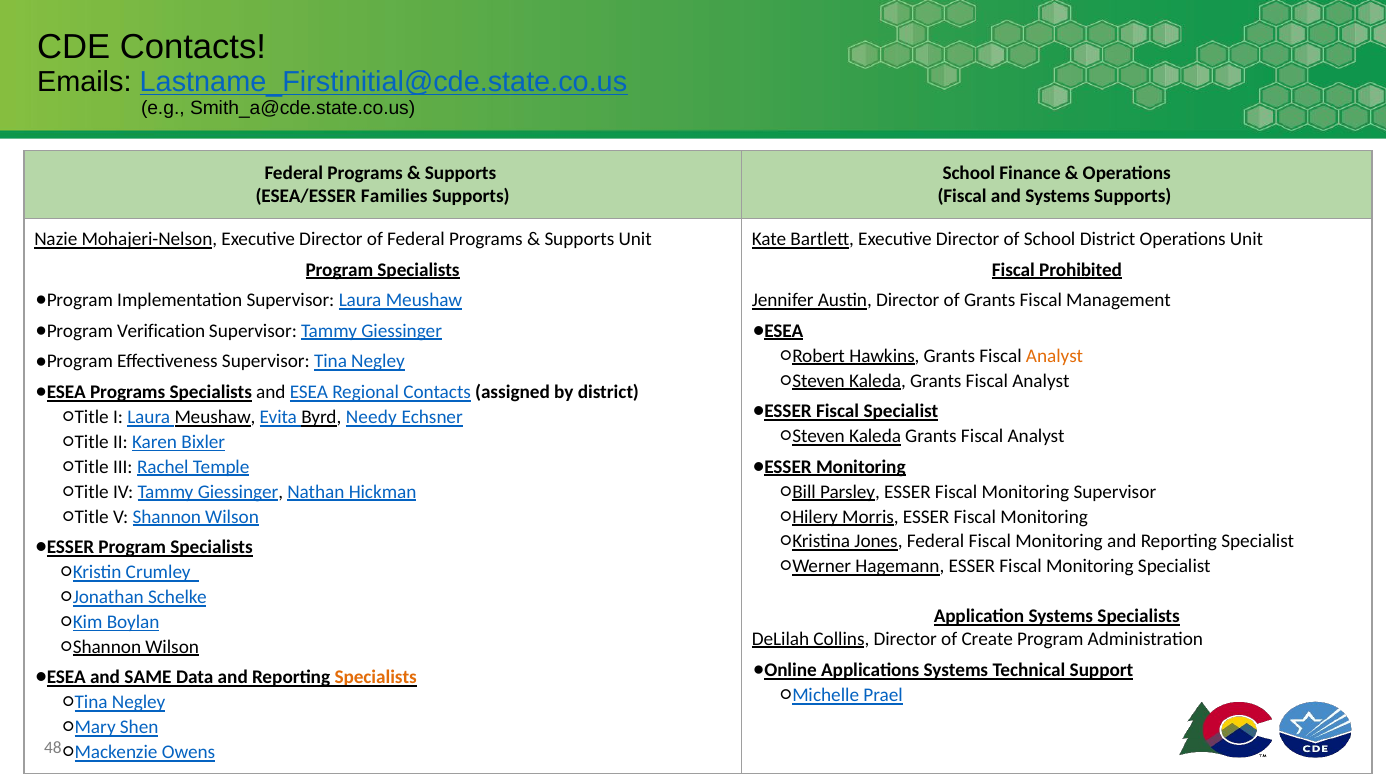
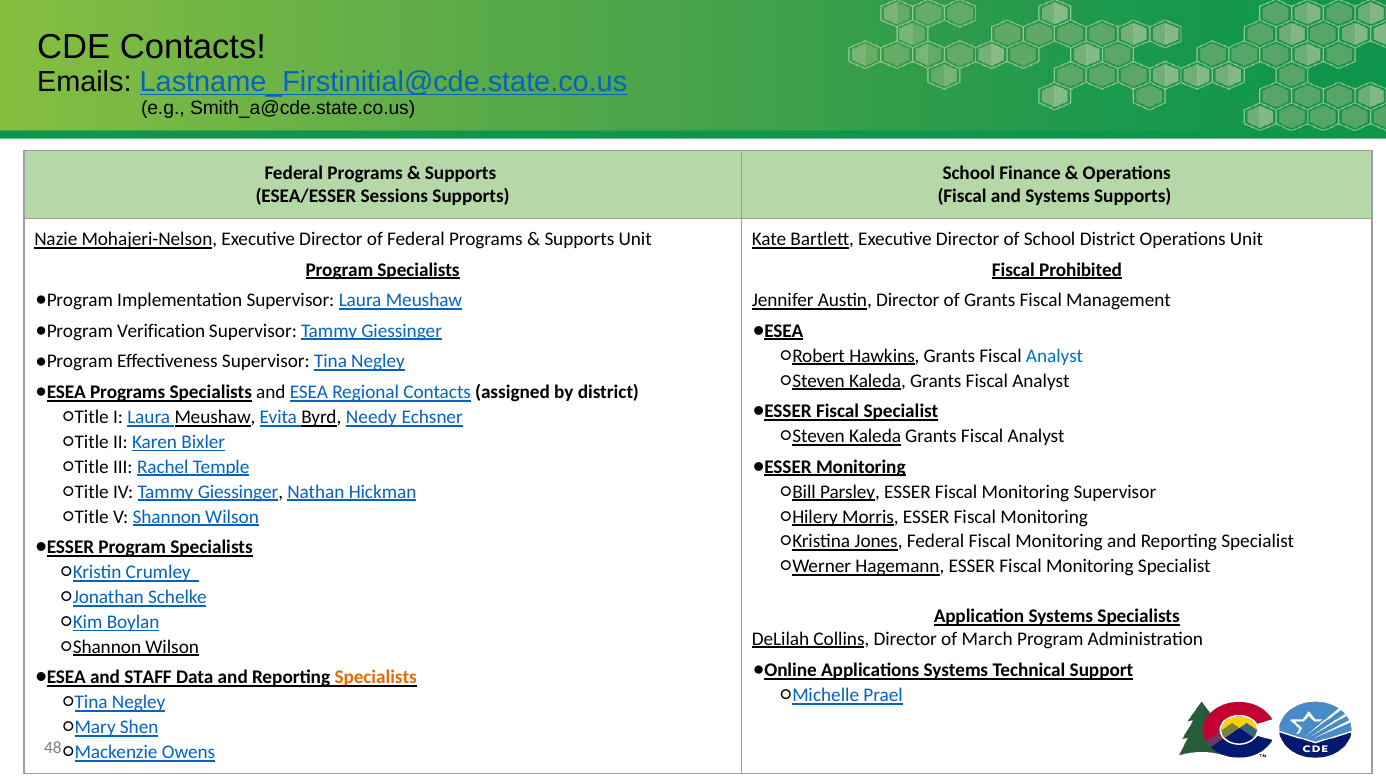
Families: Families -> Sessions
Analyst at (1055, 356) colour: orange -> blue
Create: Create -> March
SAME: SAME -> STAFF
